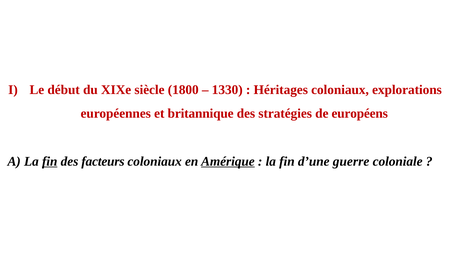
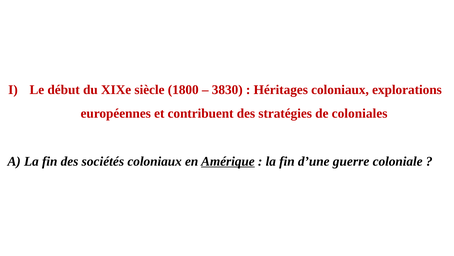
1330: 1330 -> 3830
britannique: britannique -> contribuent
européens: européens -> coloniales
fin at (50, 161) underline: present -> none
facteurs: facteurs -> sociétés
